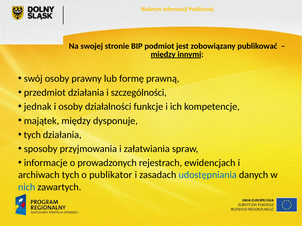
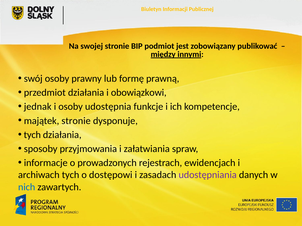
szczególności: szczególności -> obowiązkowi
działalności: działalności -> udostępnia
majątek między: między -> stronie
publikator: publikator -> dostępowi
udostępniania colour: blue -> purple
